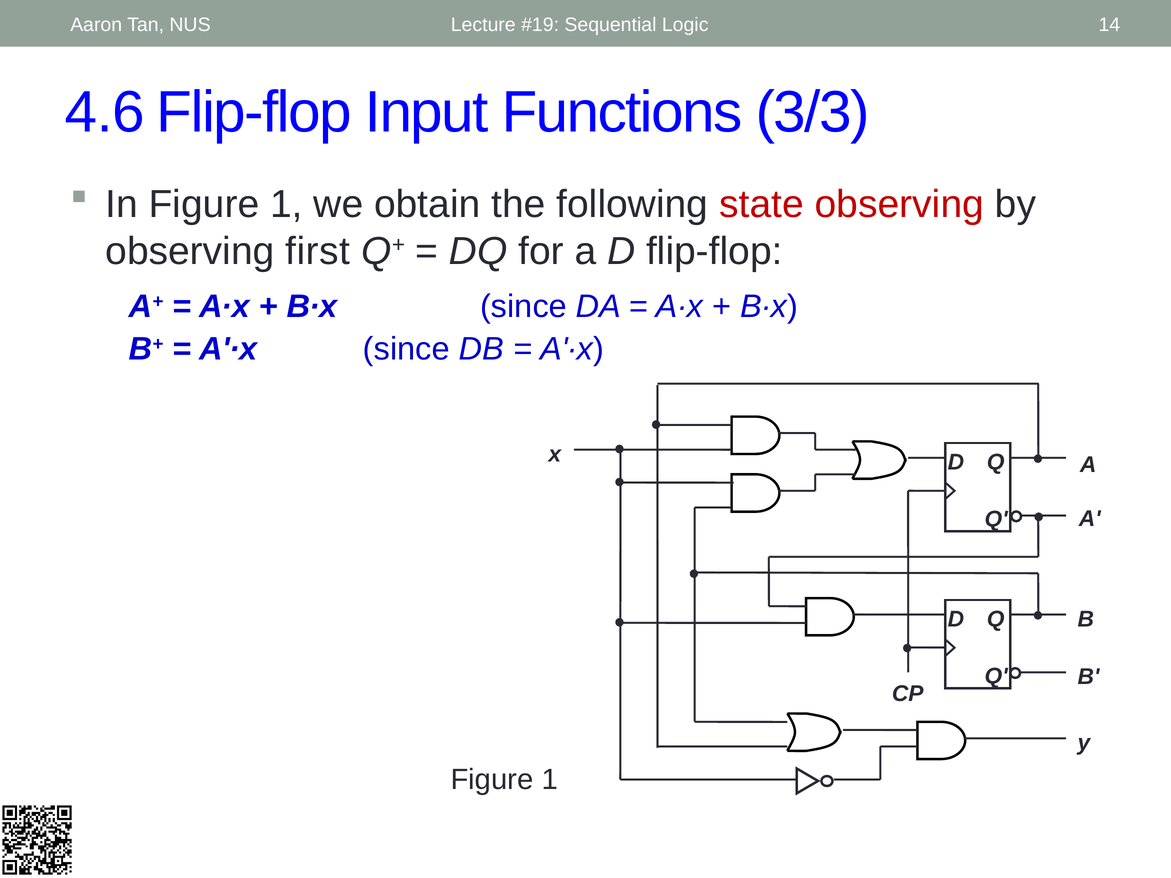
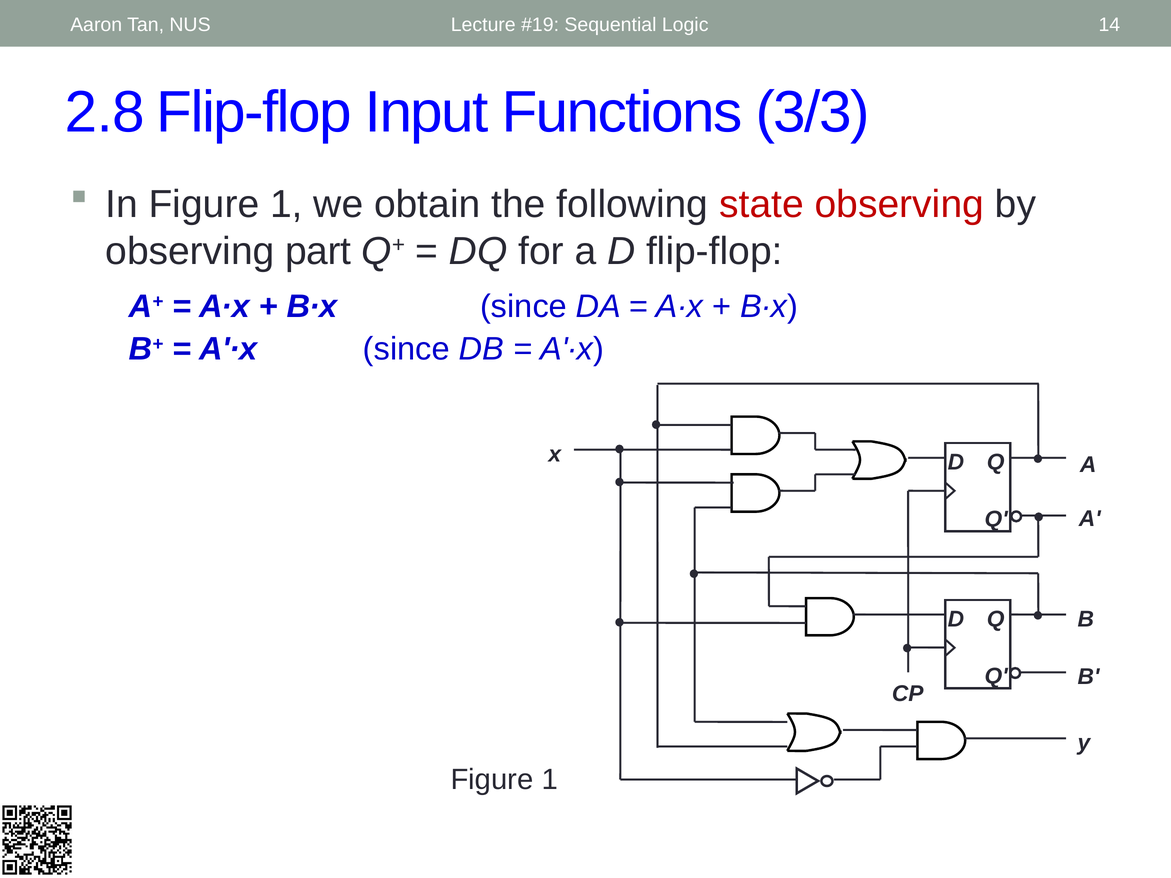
4.6: 4.6 -> 2.8
first: first -> part
